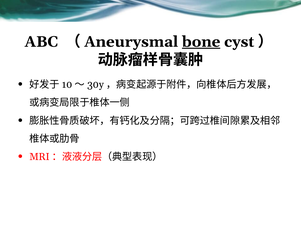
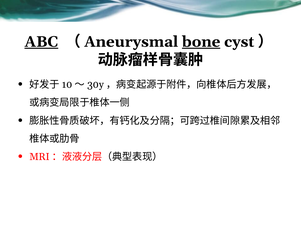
ABC underline: none -> present
